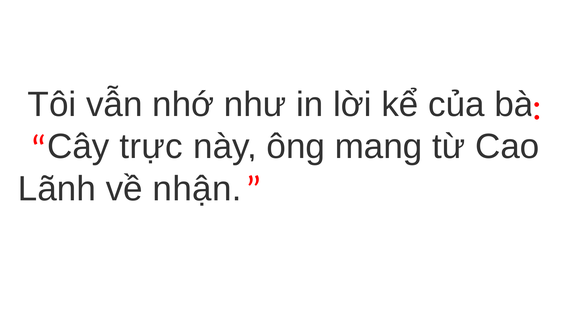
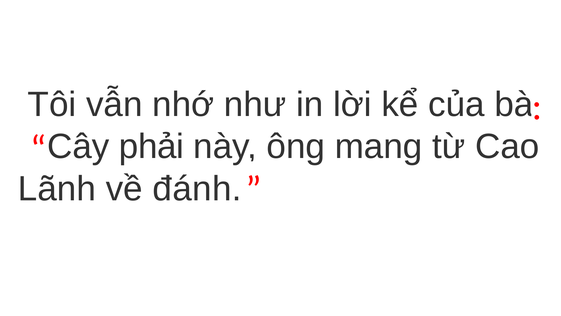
trực: trực -> phải
nhận: nhận -> đánh
